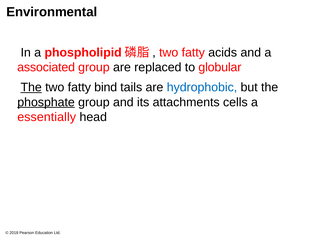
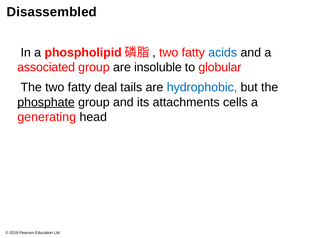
Environmental: Environmental -> Disassembled
acids colour: black -> blue
replaced: replaced -> insoluble
The at (31, 87) underline: present -> none
bind: bind -> deal
essentially: essentially -> generating
